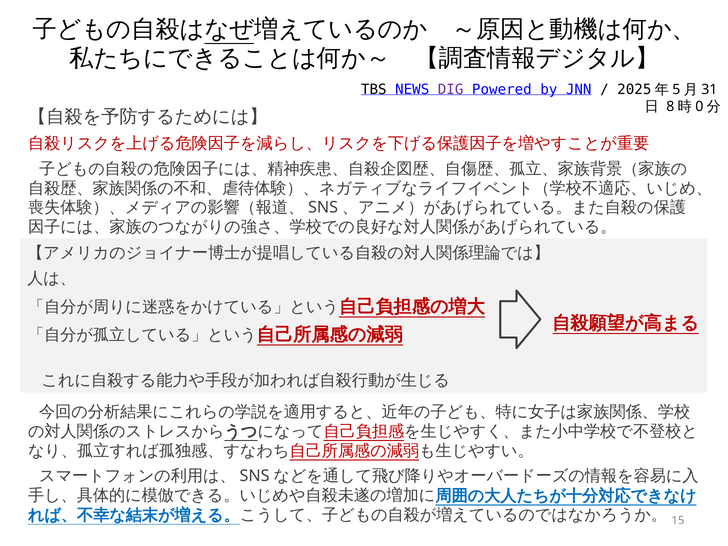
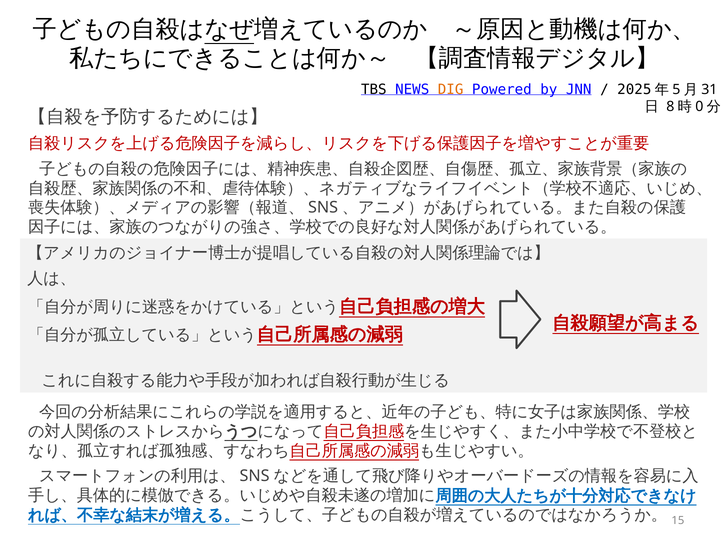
DIG colour: purple -> orange
